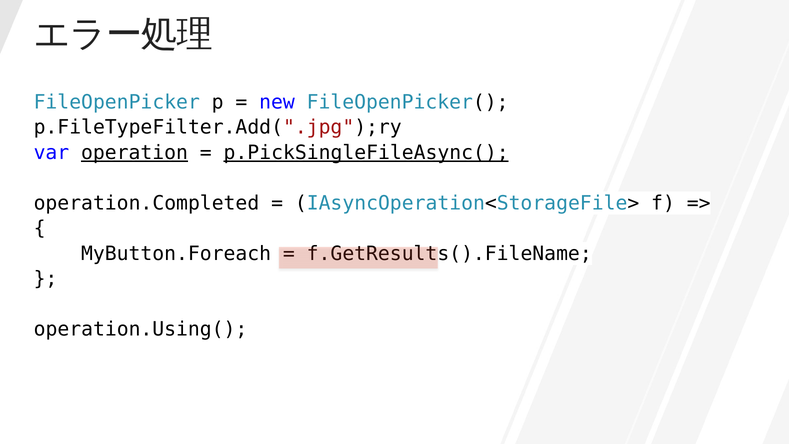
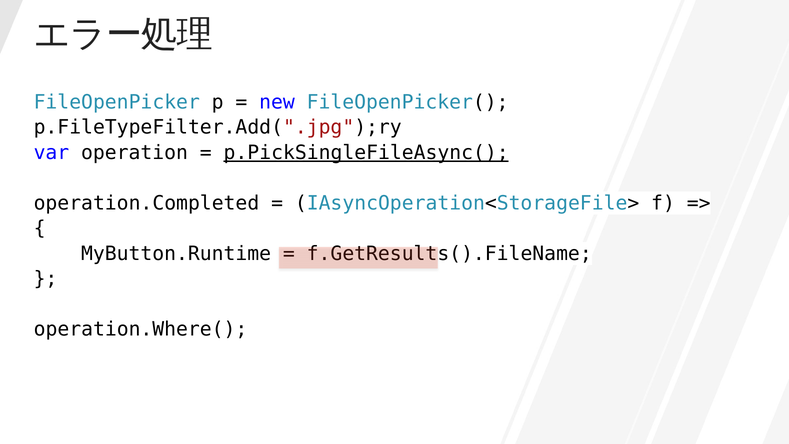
operation underline: present -> none
MyButton.Foreach: MyButton.Foreach -> MyButton.Runtime
operation.Using(: operation.Using( -> operation.Where(
